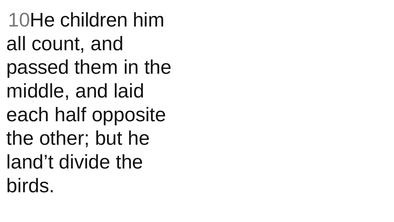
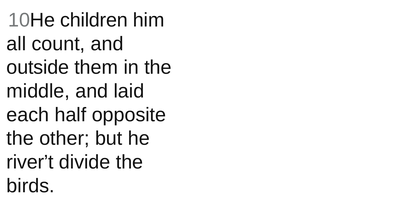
passed: passed -> outside
land’t: land’t -> river’t
